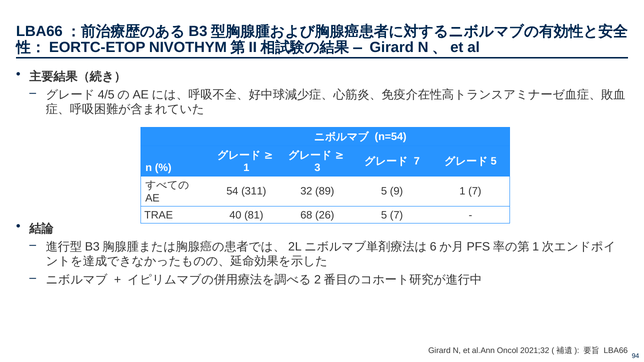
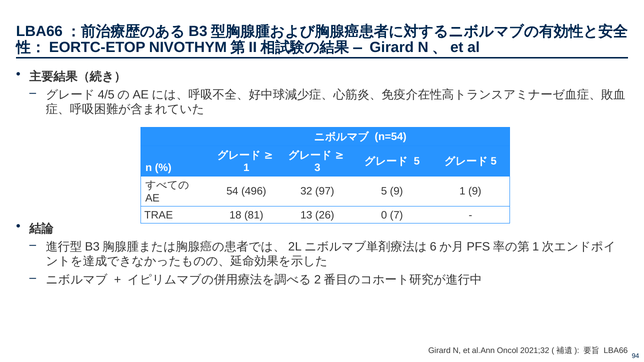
7 at (417, 161): 7 -> 5
311: 311 -> 496
89: 89 -> 97
1 7: 7 -> 9
40: 40 -> 18
68: 68 -> 13
26 5: 5 -> 0
